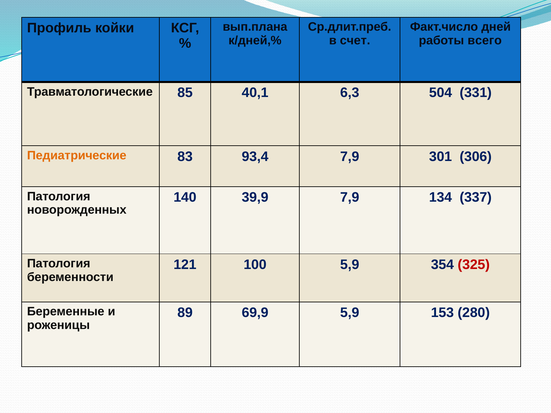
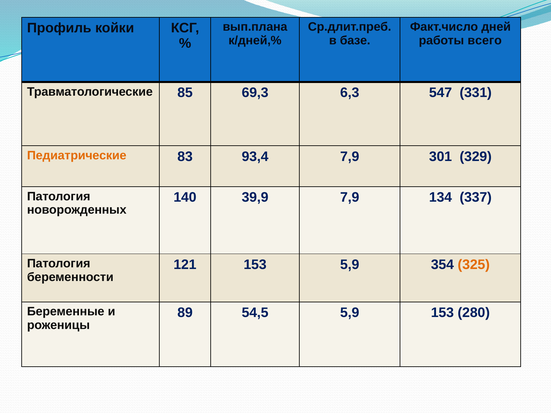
счет: счет -> базе
40,1: 40,1 -> 69,3
504: 504 -> 547
306: 306 -> 329
121 100: 100 -> 153
325 colour: red -> orange
69,9: 69,9 -> 54,5
